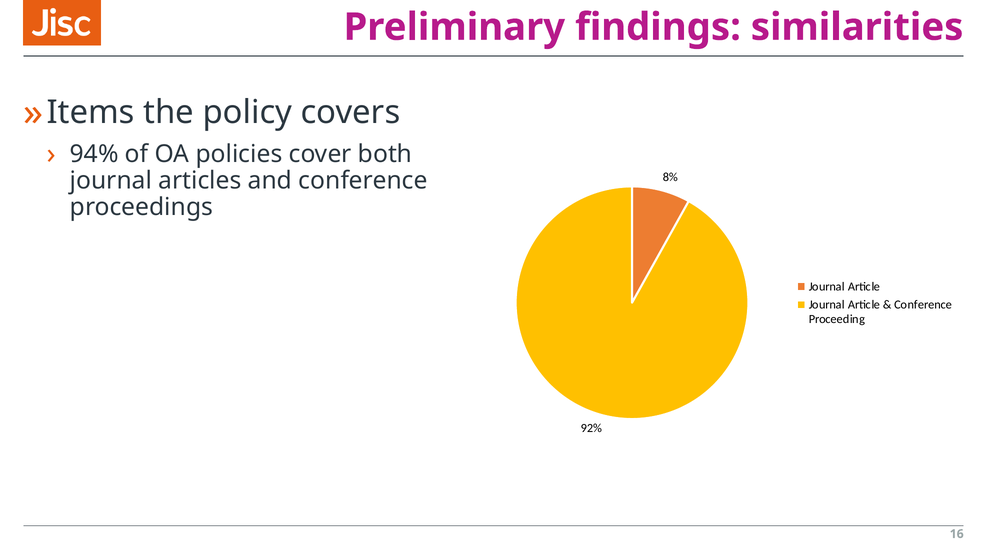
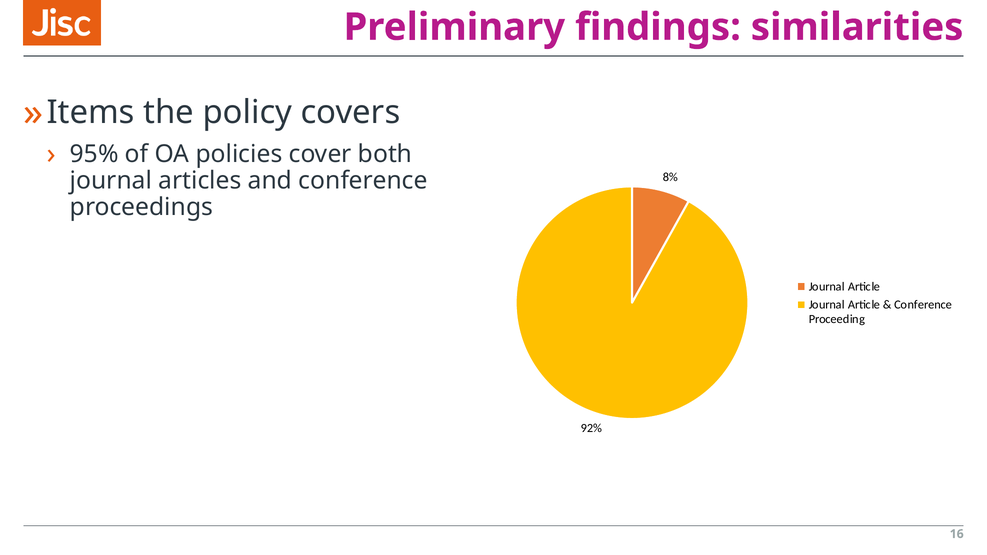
94%: 94% -> 95%
